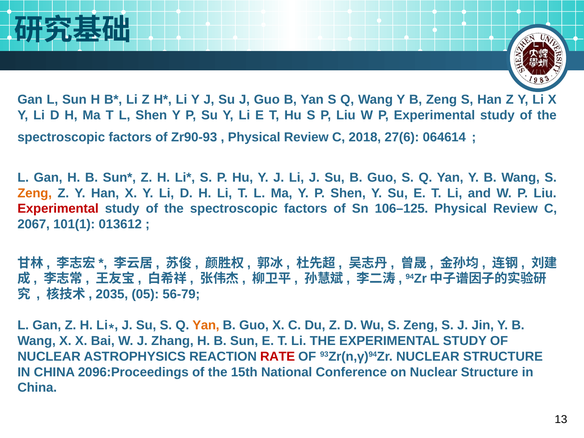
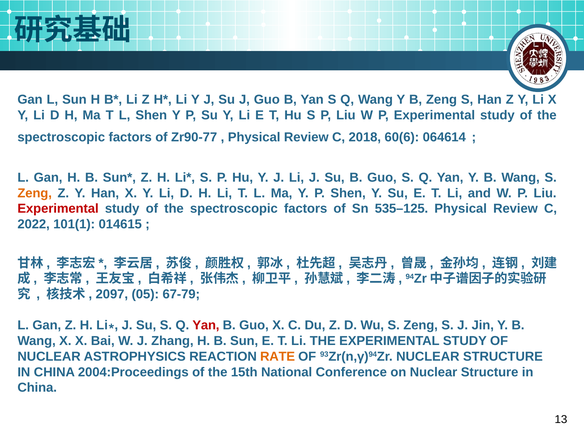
Zr90-93: Zr90-93 -> Zr90-77
27(6: 27(6 -> 60(6
106–125: 106–125 -> 535–125
2067: 2067 -> 2022
013612: 013612 -> 014615
2035: 2035 -> 2097
56-79: 56-79 -> 67-79
Yan at (206, 325) colour: orange -> red
RATE colour: red -> orange
2096:Proceedings: 2096:Proceedings -> 2004:Proceedings
